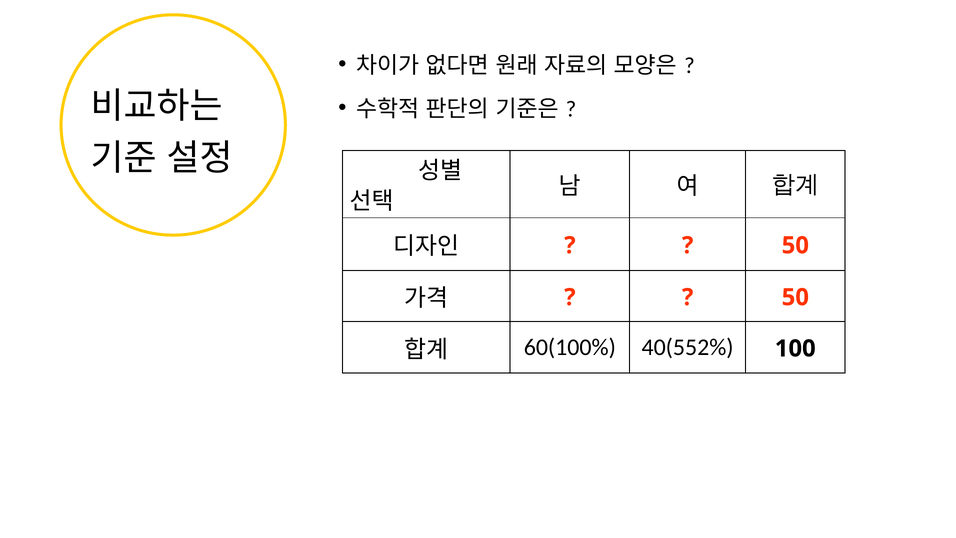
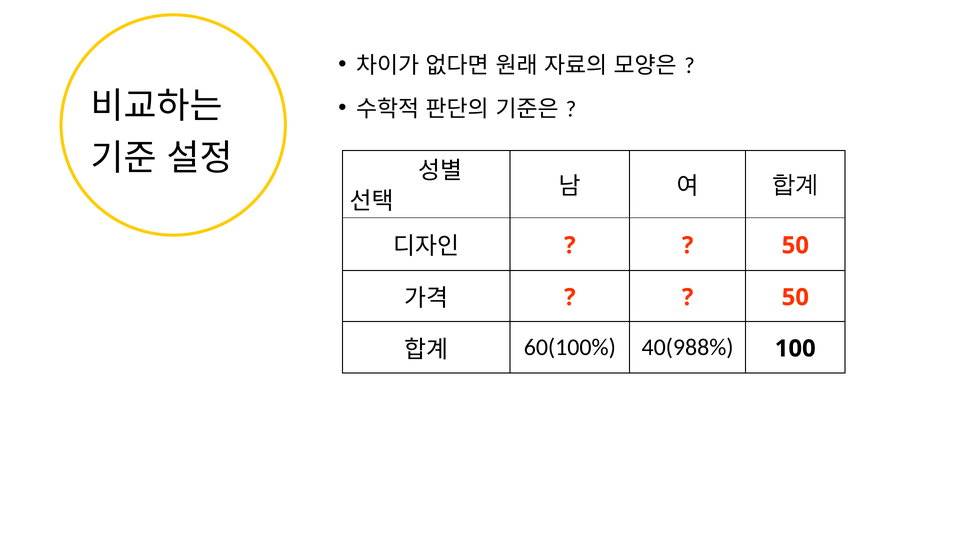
40(552%: 40(552% -> 40(988%
